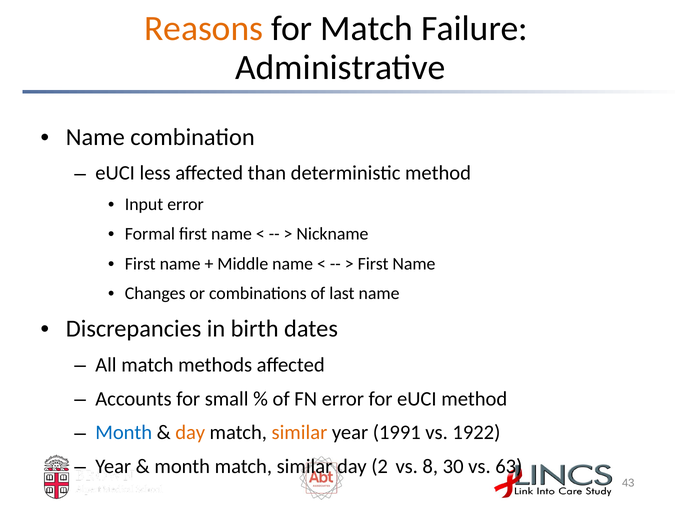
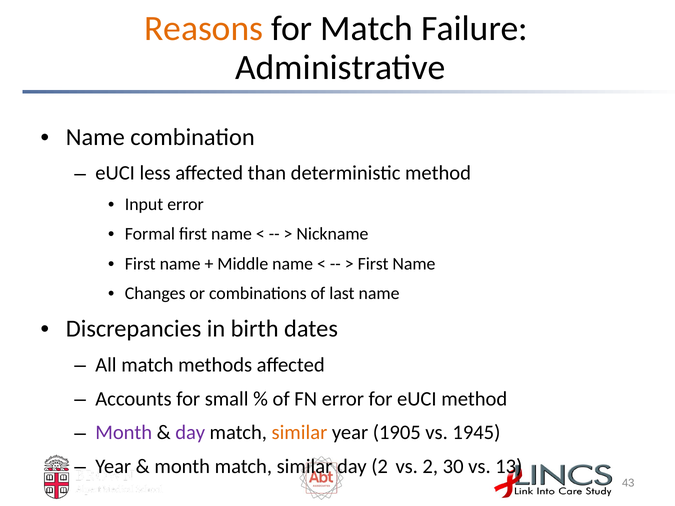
Month at (124, 433) colour: blue -> purple
day at (190, 433) colour: orange -> purple
1991: 1991 -> 1905
1922: 1922 -> 1945
vs 8: 8 -> 2
63: 63 -> 13
